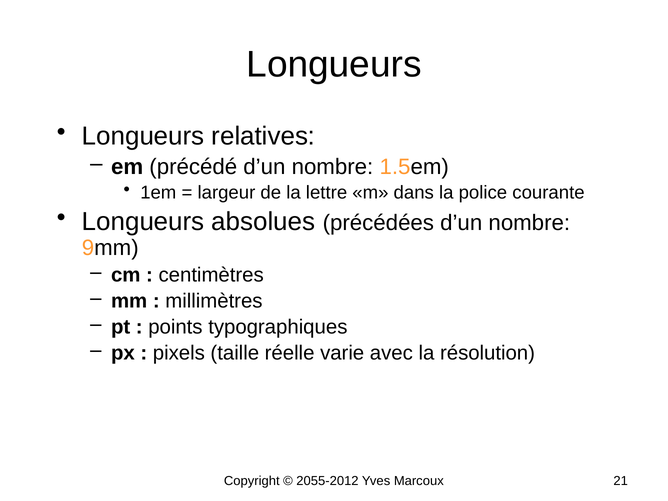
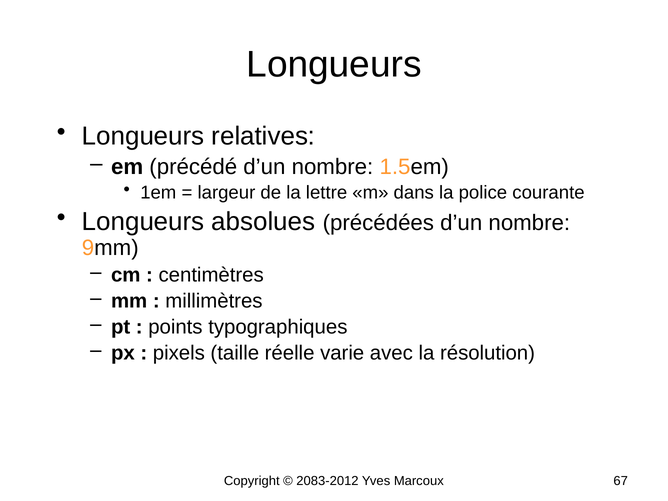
2055-2012: 2055-2012 -> 2083-2012
21: 21 -> 67
